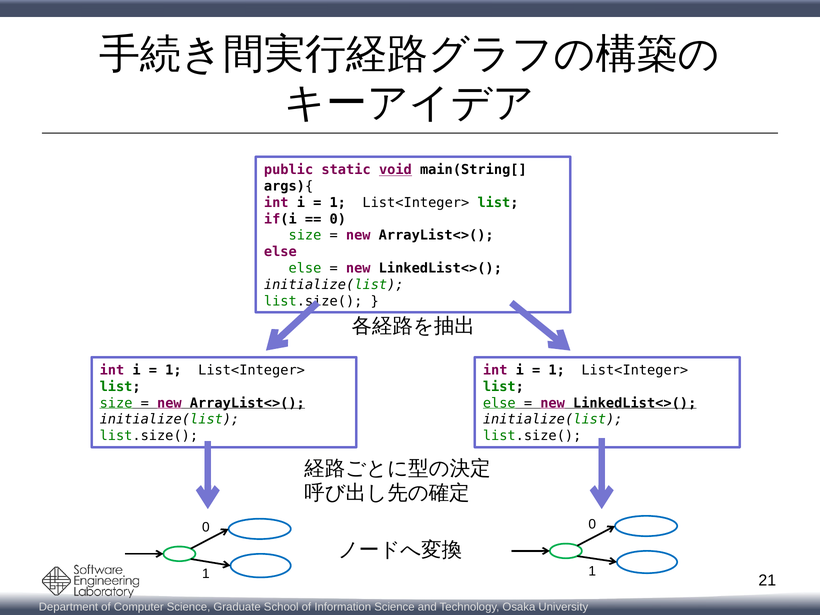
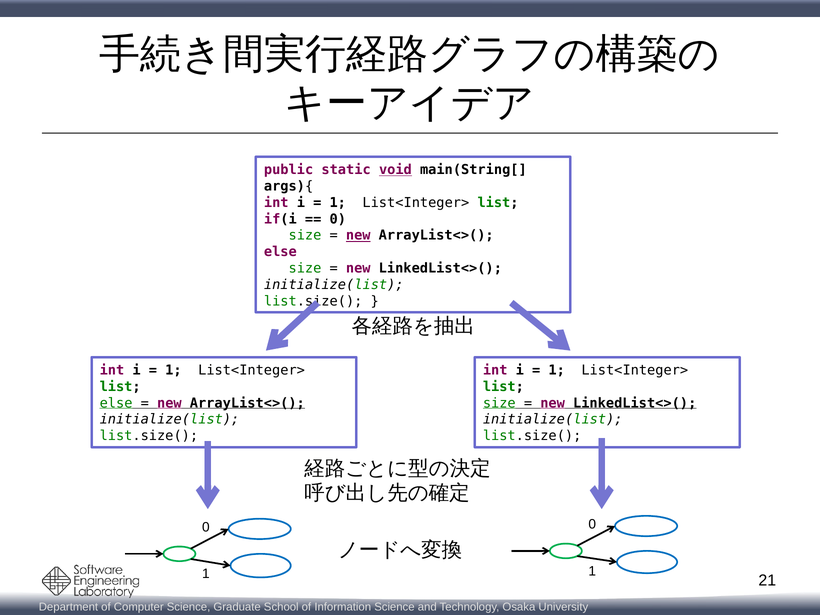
new at (358, 235) underline: none -> present
else at (305, 268): else -> size
size at (116, 403): size -> else
else at (499, 403): else -> size
